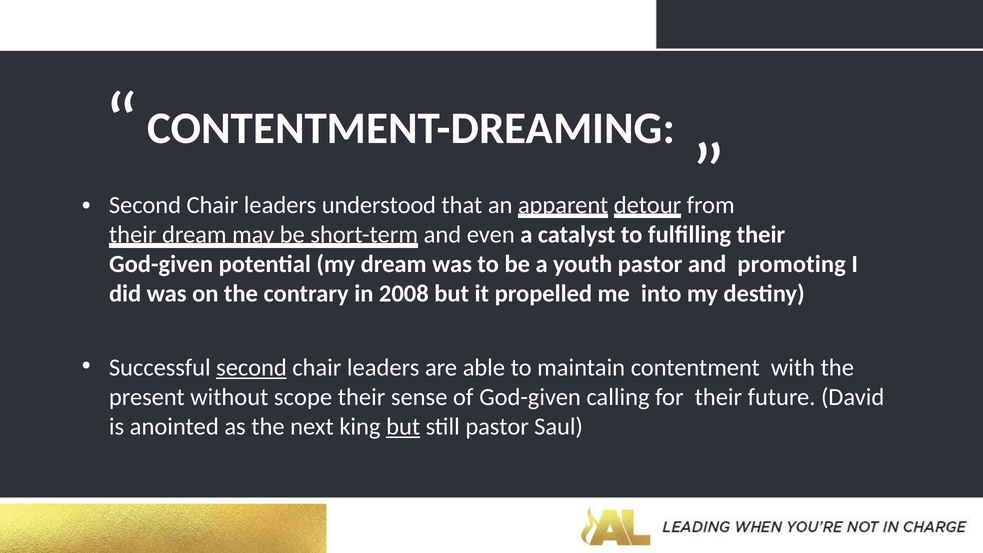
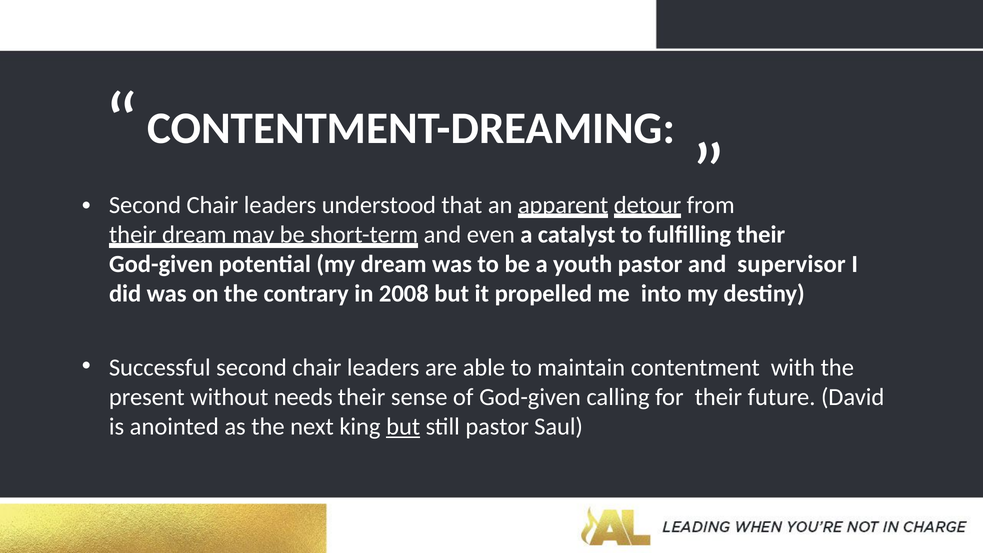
promoting: promoting -> supervisor
second at (252, 367) underline: present -> none
scope: scope -> needs
